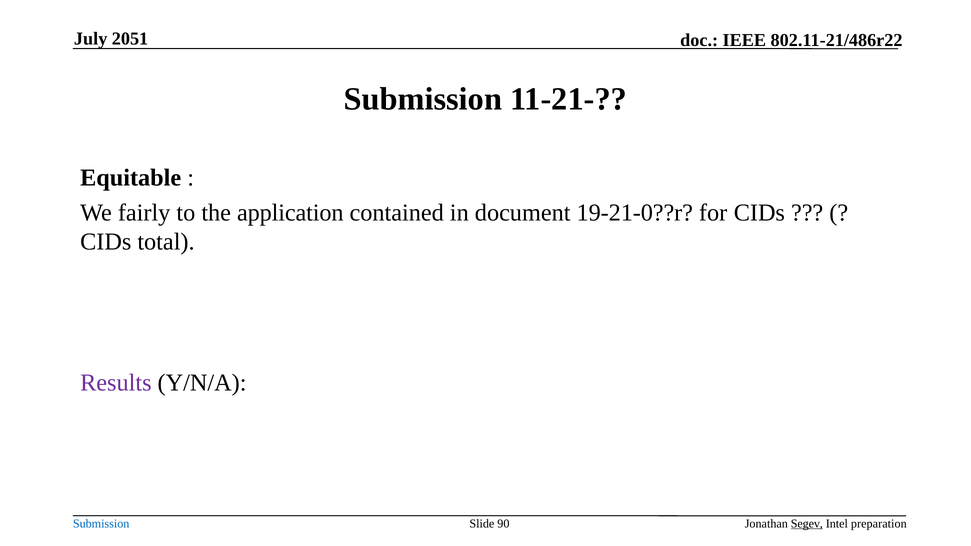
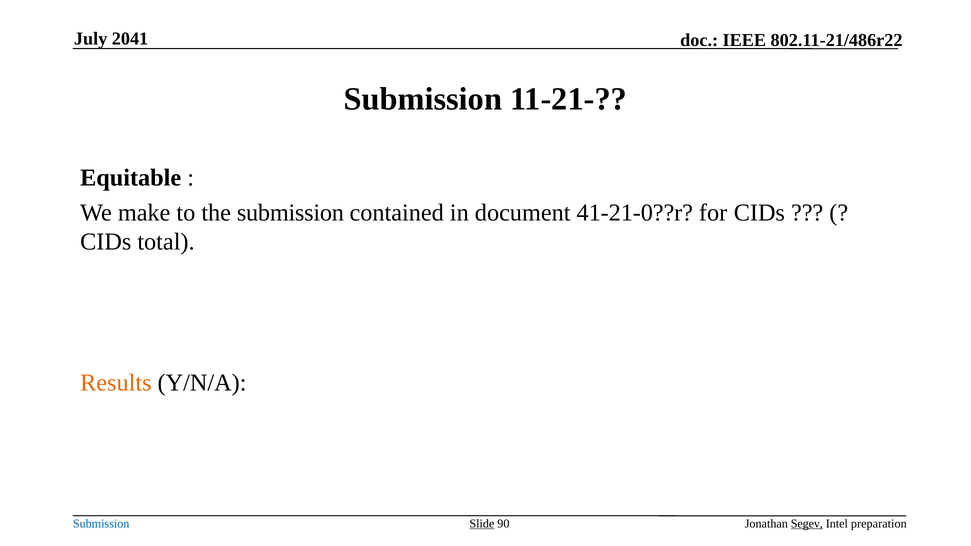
2051: 2051 -> 2041
fairly: fairly -> make
the application: application -> submission
19-21-0??r: 19-21-0??r -> 41-21-0??r
Results colour: purple -> orange
Slide underline: none -> present
